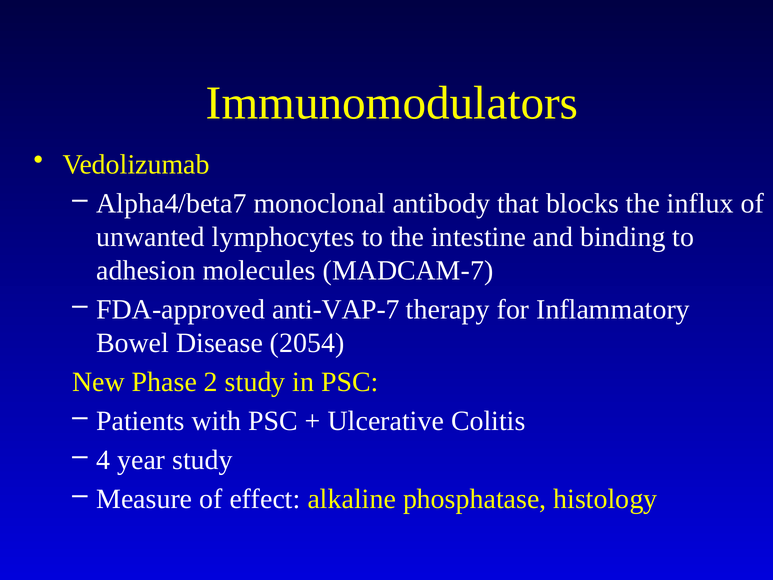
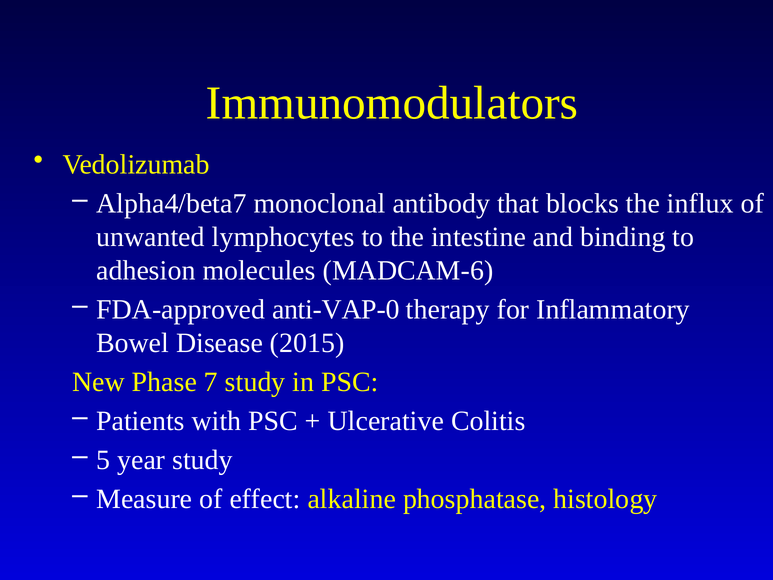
MADCAM-7: MADCAM-7 -> MADCAM-6
anti-VAP-7: anti-VAP-7 -> anti-VAP-0
2054: 2054 -> 2015
2: 2 -> 7
4: 4 -> 5
